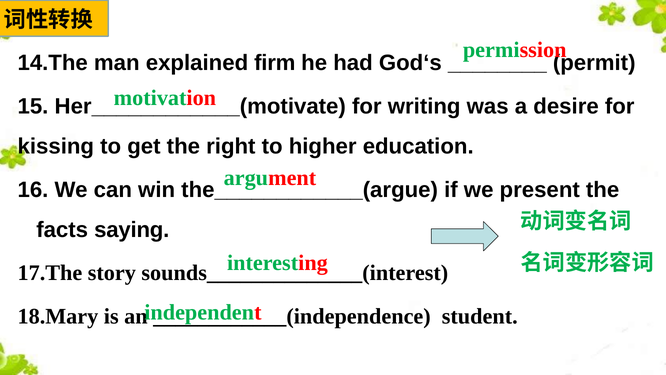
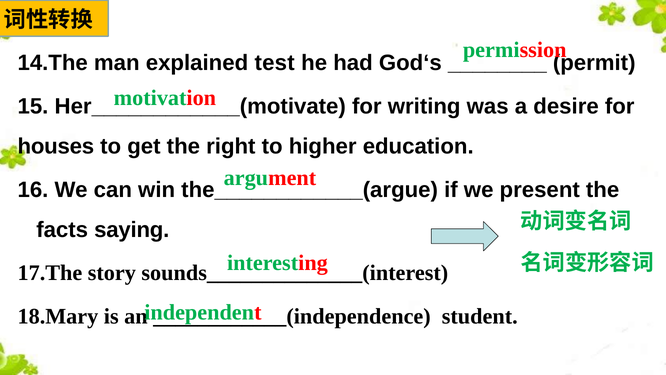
firm: firm -> test
kissing: kissing -> houses
